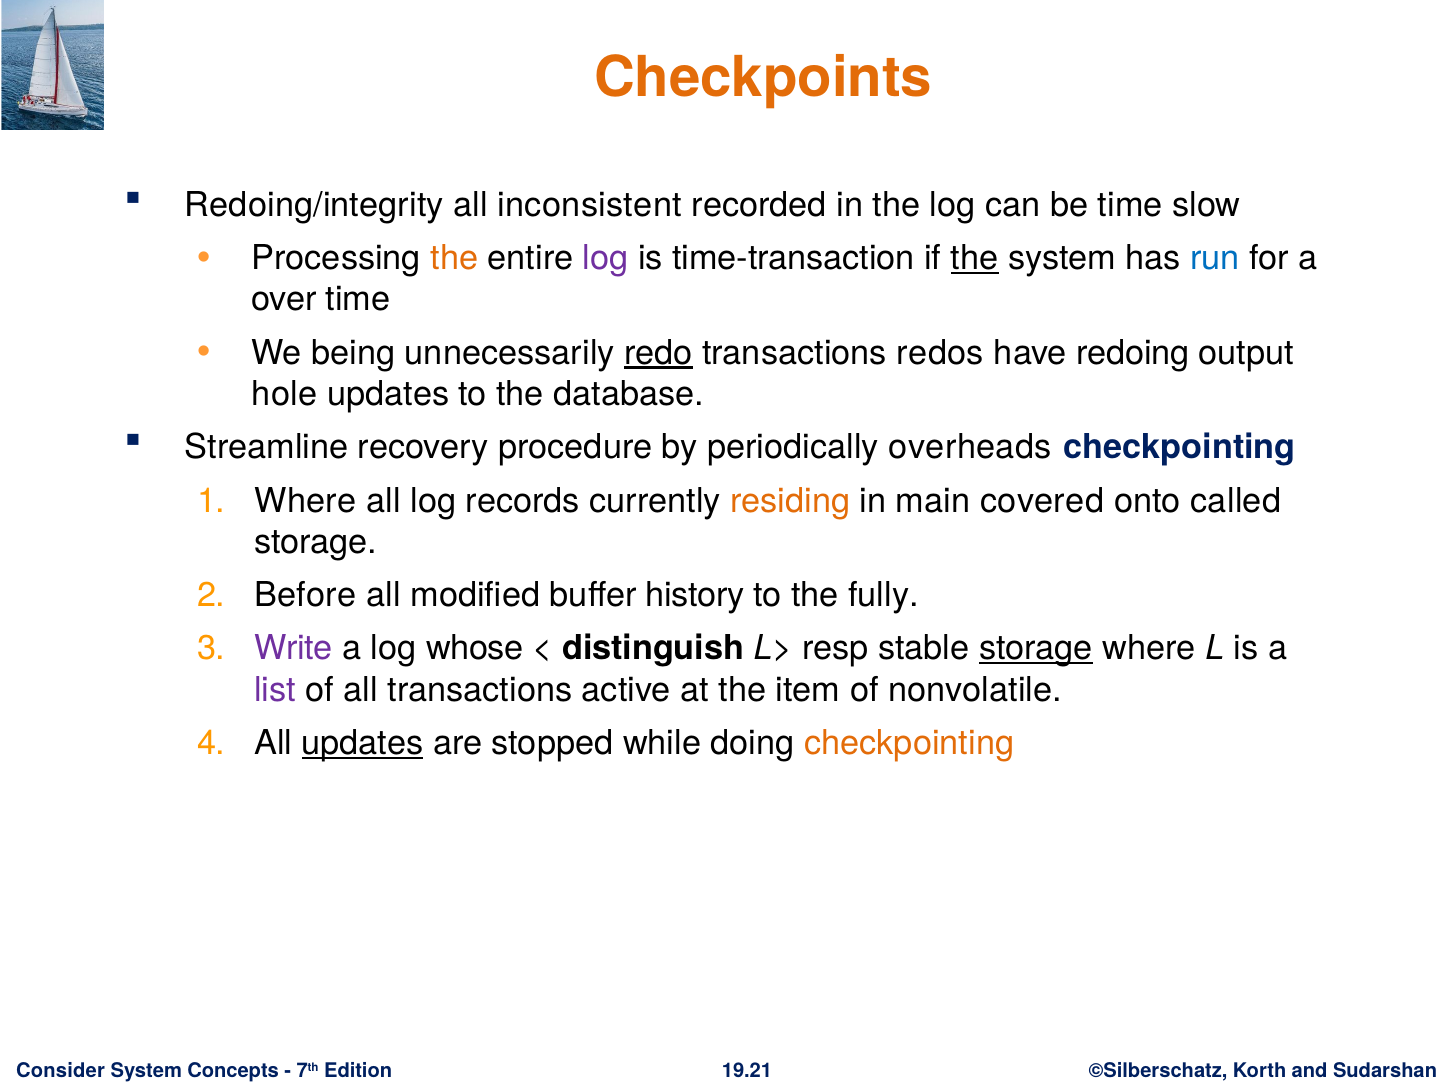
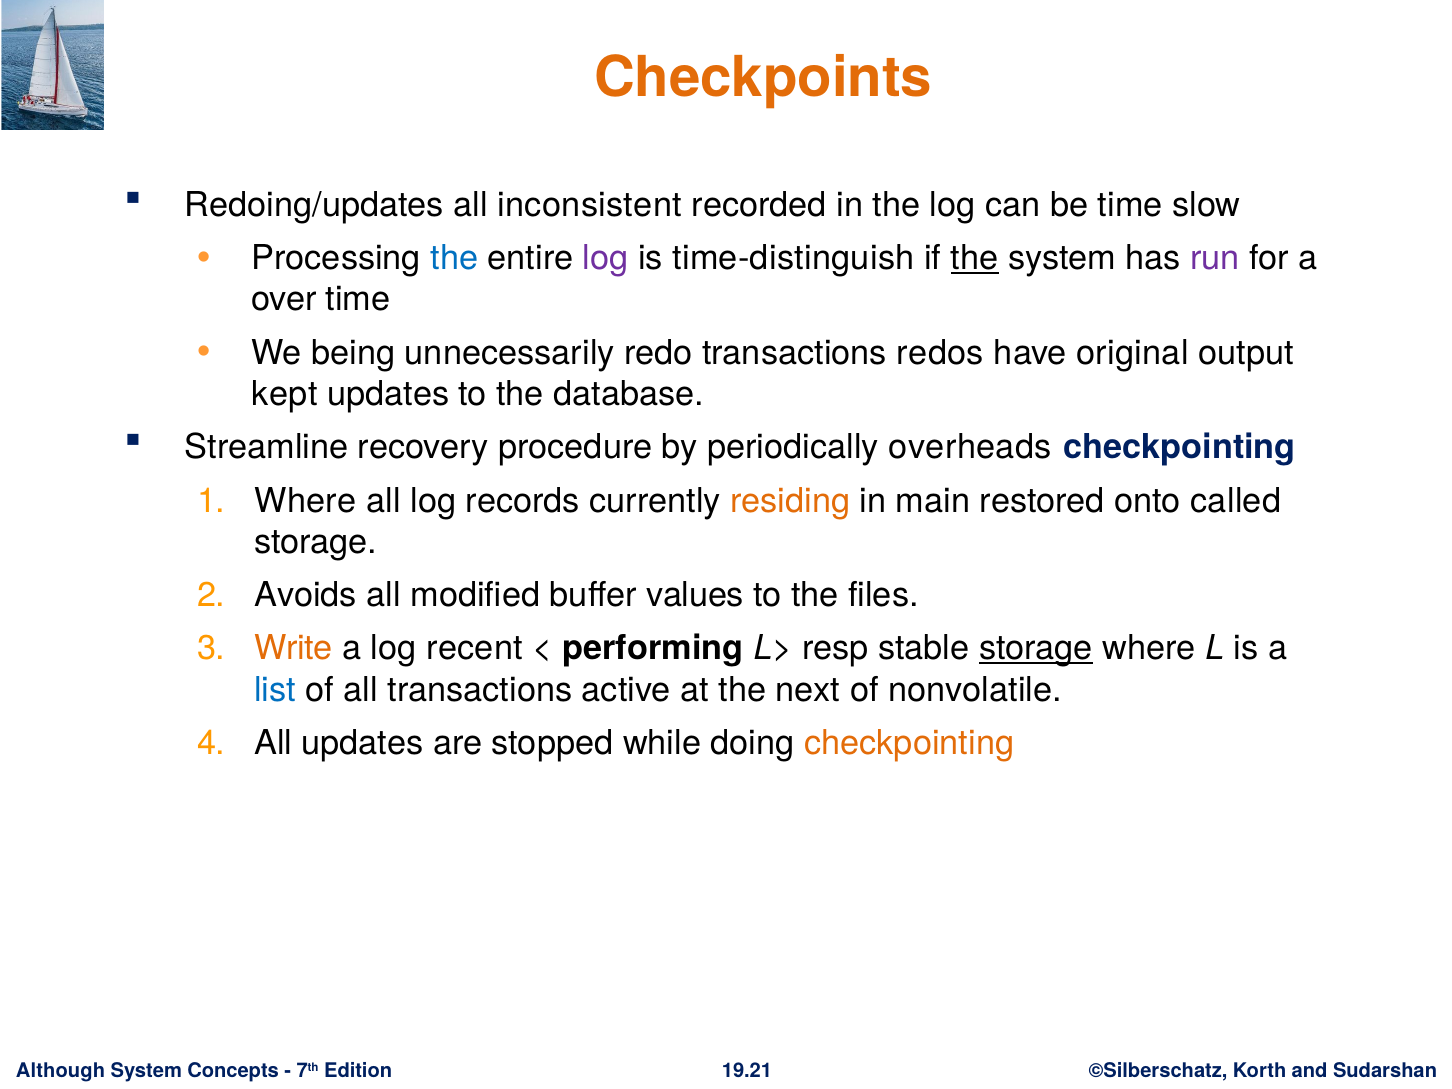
Redoing/integrity: Redoing/integrity -> Redoing/updates
the at (454, 258) colour: orange -> blue
time-transaction: time-transaction -> time-distinguish
run colour: blue -> purple
redo underline: present -> none
redoing: redoing -> original
hole: hole -> kept
covered: covered -> restored
Before: Before -> Avoids
history: history -> values
fully: fully -> files
Write colour: purple -> orange
whose: whose -> recent
distinguish: distinguish -> performing
list colour: purple -> blue
item: item -> next
updates at (363, 743) underline: present -> none
Consider: Consider -> Although
